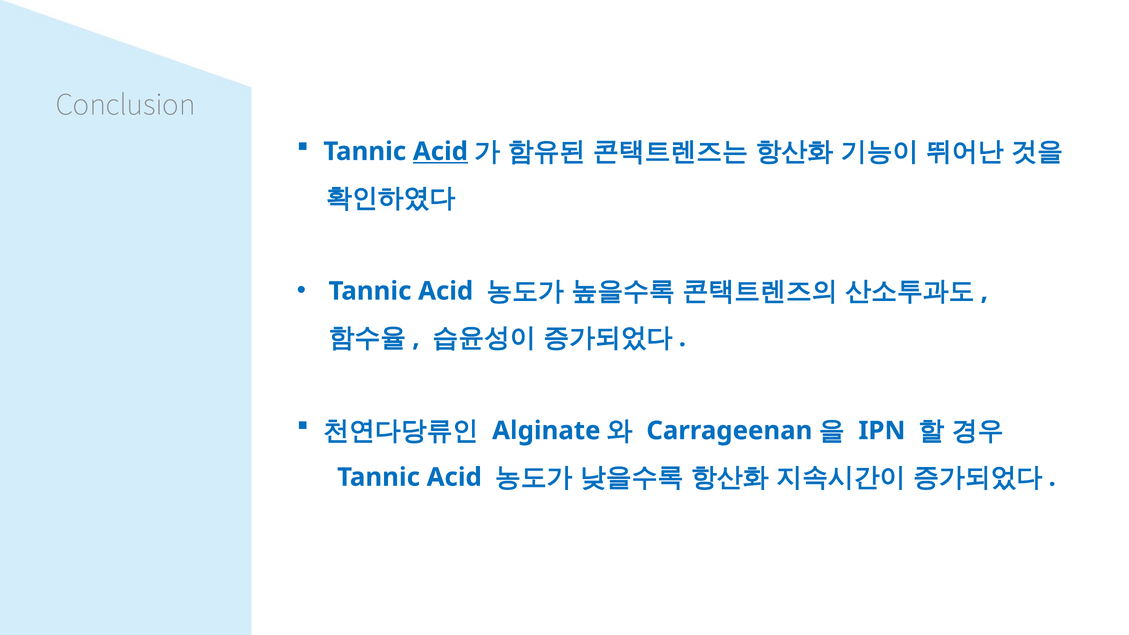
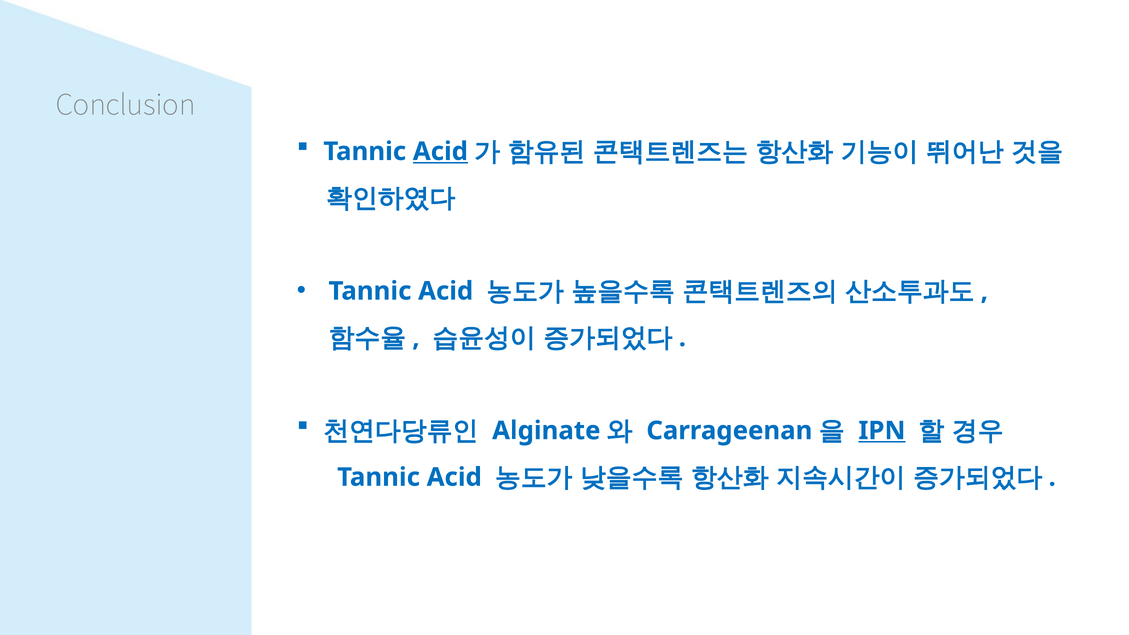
IPN underline: none -> present
